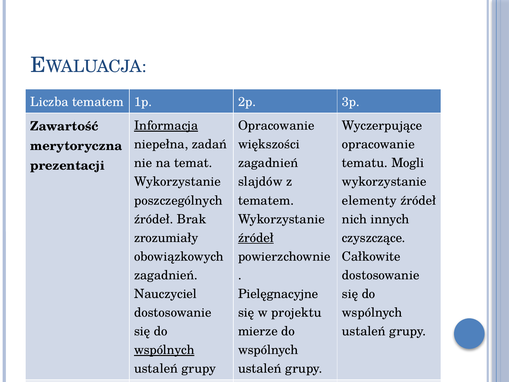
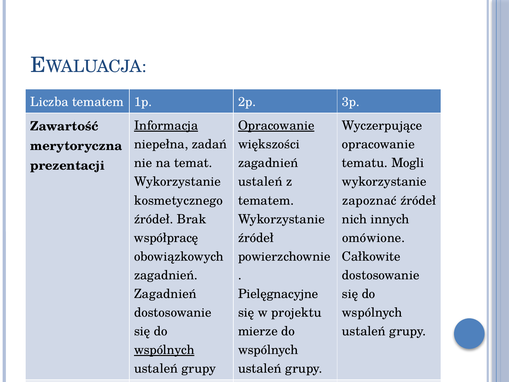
Opracowanie at (276, 126) underline: none -> present
slajdów at (260, 182): slajdów -> ustaleń
poszczególnych: poszczególnych -> kosmetycznego
elementy at (369, 200): elementy -> zapoznać
zrozumiały: zrozumiały -> współpracę
źródeł at (256, 238) underline: present -> none
czyszczące: czyszczące -> omówione
Nauczyciel at (165, 294): Nauczyciel -> Zagadnień
